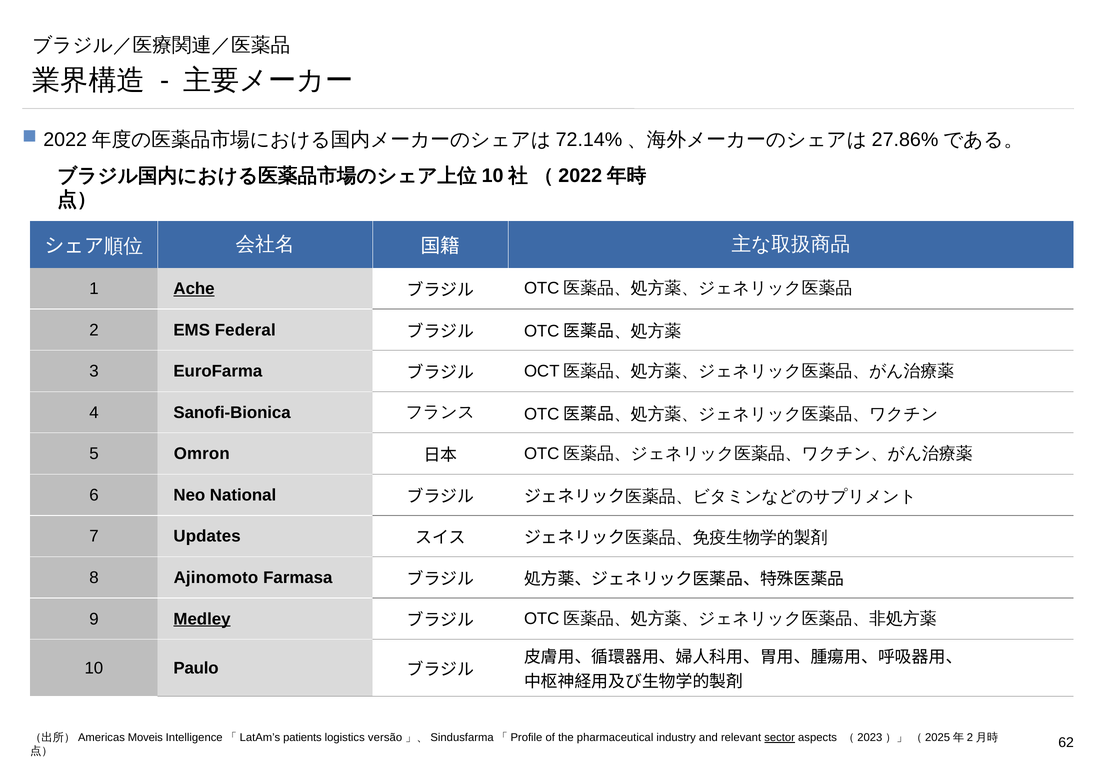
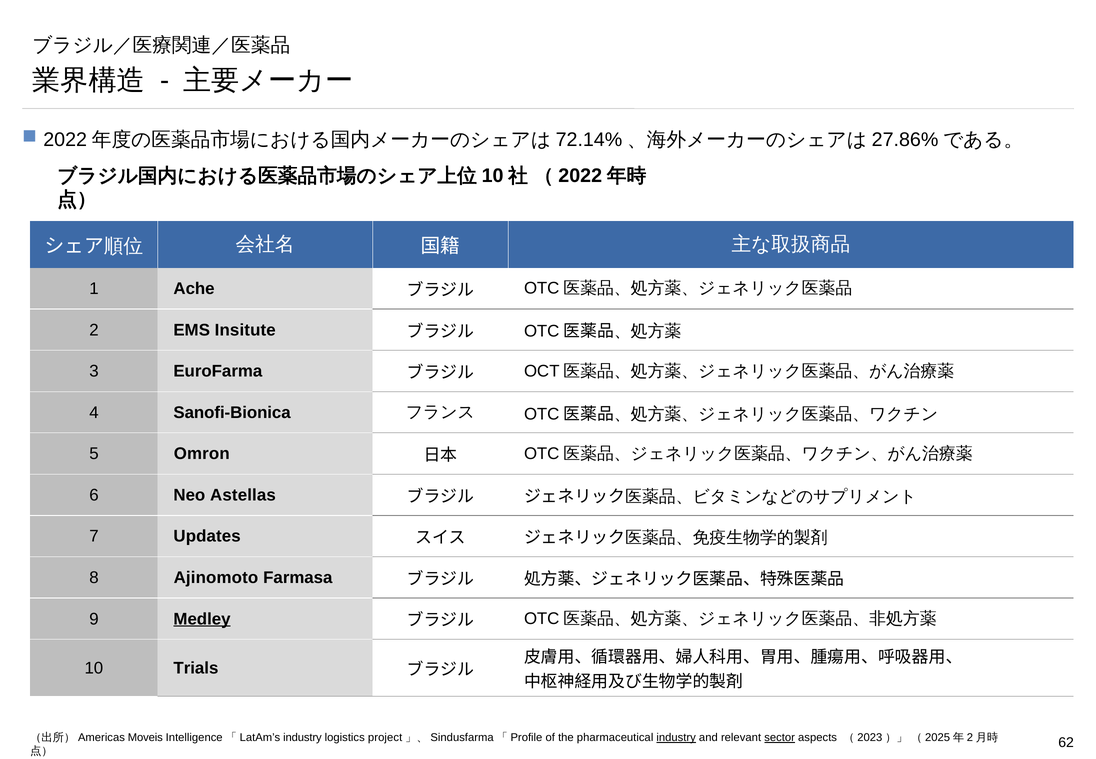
Ache underline: present -> none
Federal: Federal -> Insitute
National: National -> Astellas
Paulo: Paulo -> Trials
patients at (302, 737): patients -> industry
versão: versão -> project
industry at (676, 737) underline: none -> present
